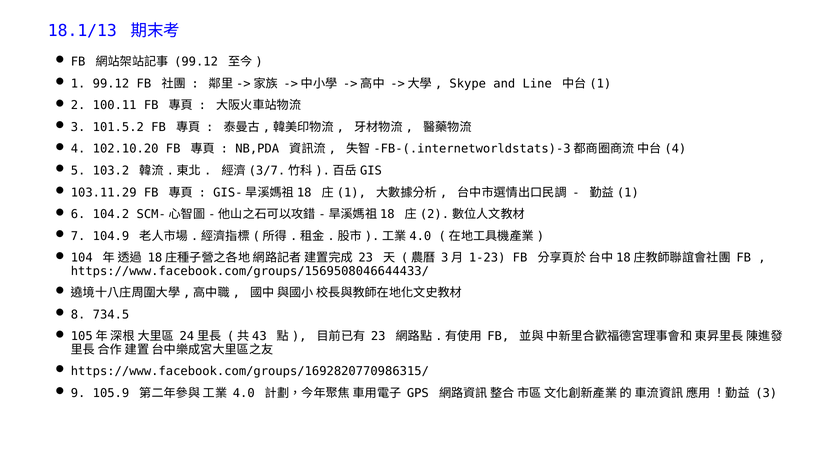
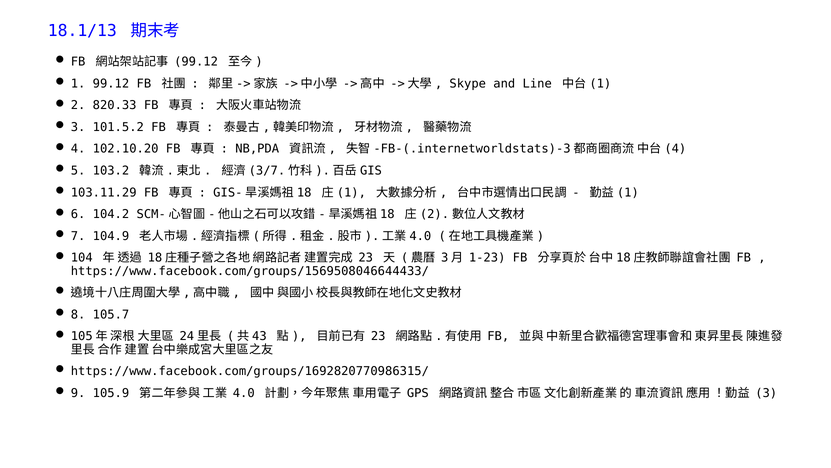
100.11: 100.11 -> 820.33
734.5: 734.5 -> 105.7
